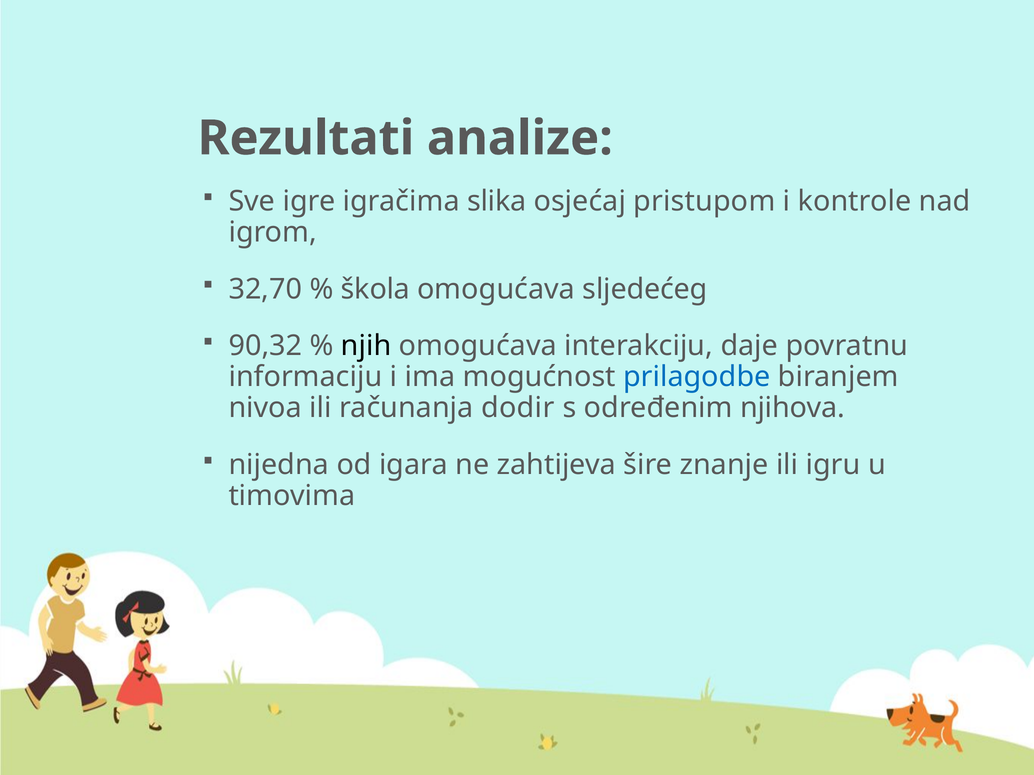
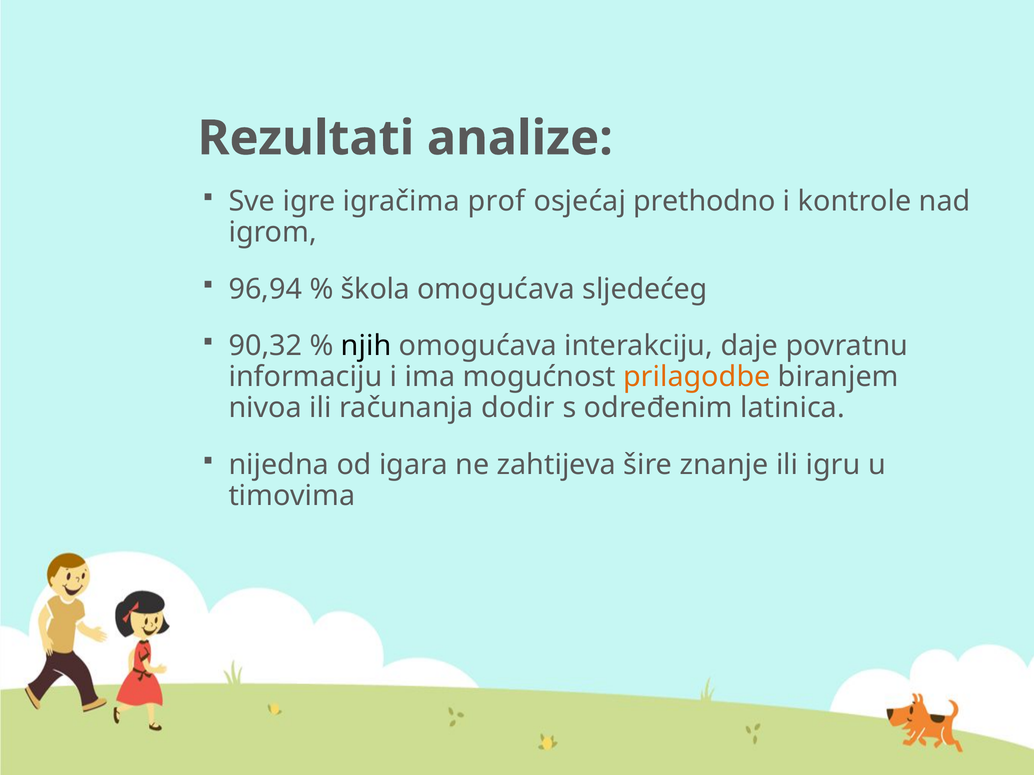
slika: slika -> prof
pristupom: pristupom -> prethodno
32,70: 32,70 -> 96,94
prilagodbe colour: blue -> orange
njihova: njihova -> latinica
